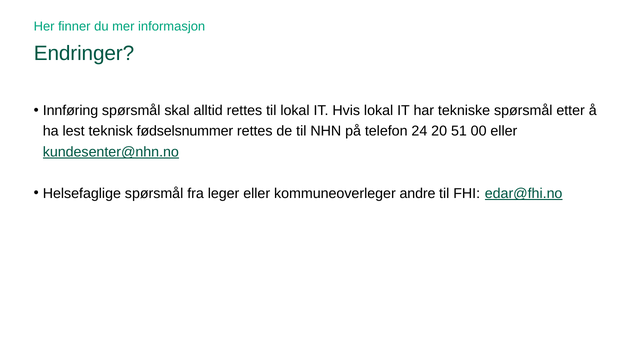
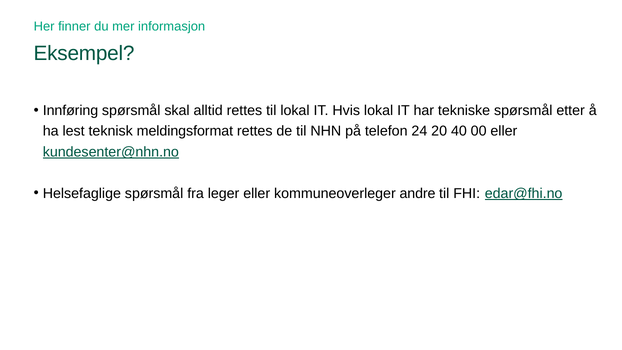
Endringer: Endringer -> Eksempel
fødselsnummer: fødselsnummer -> meldingsformat
51: 51 -> 40
